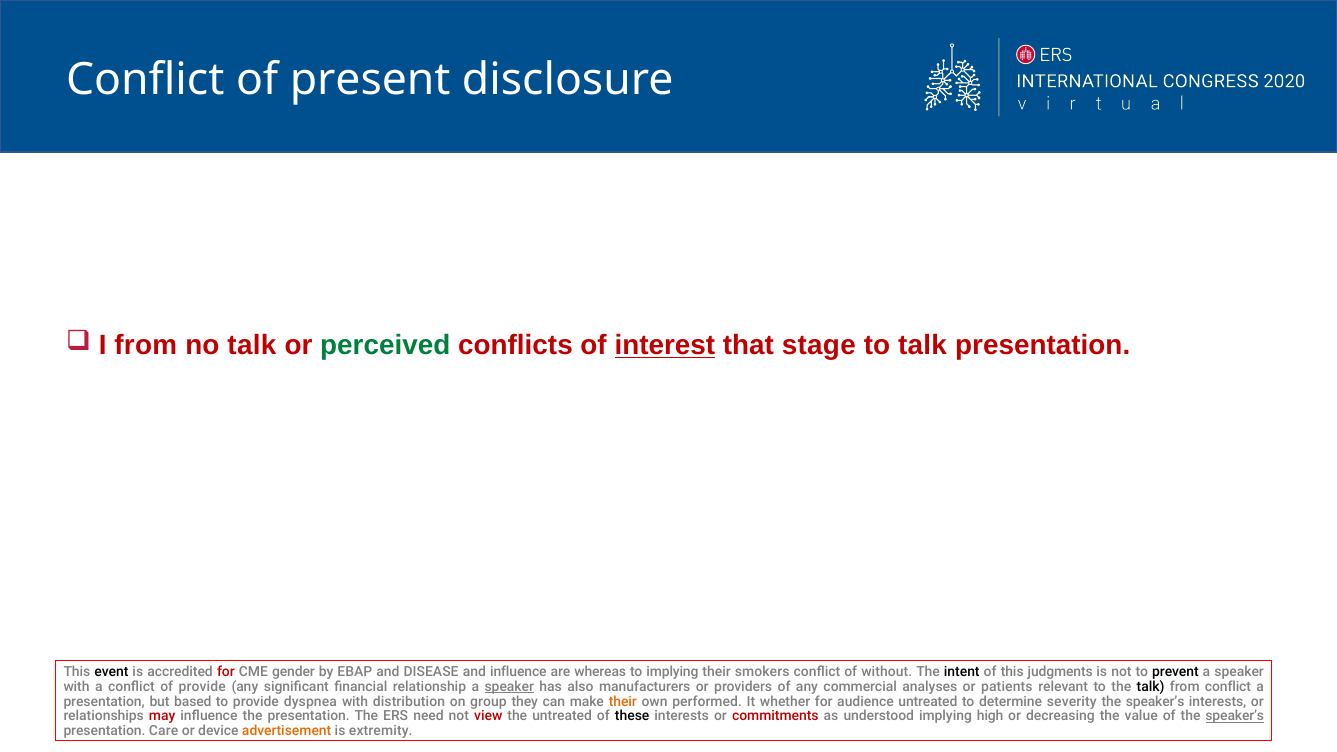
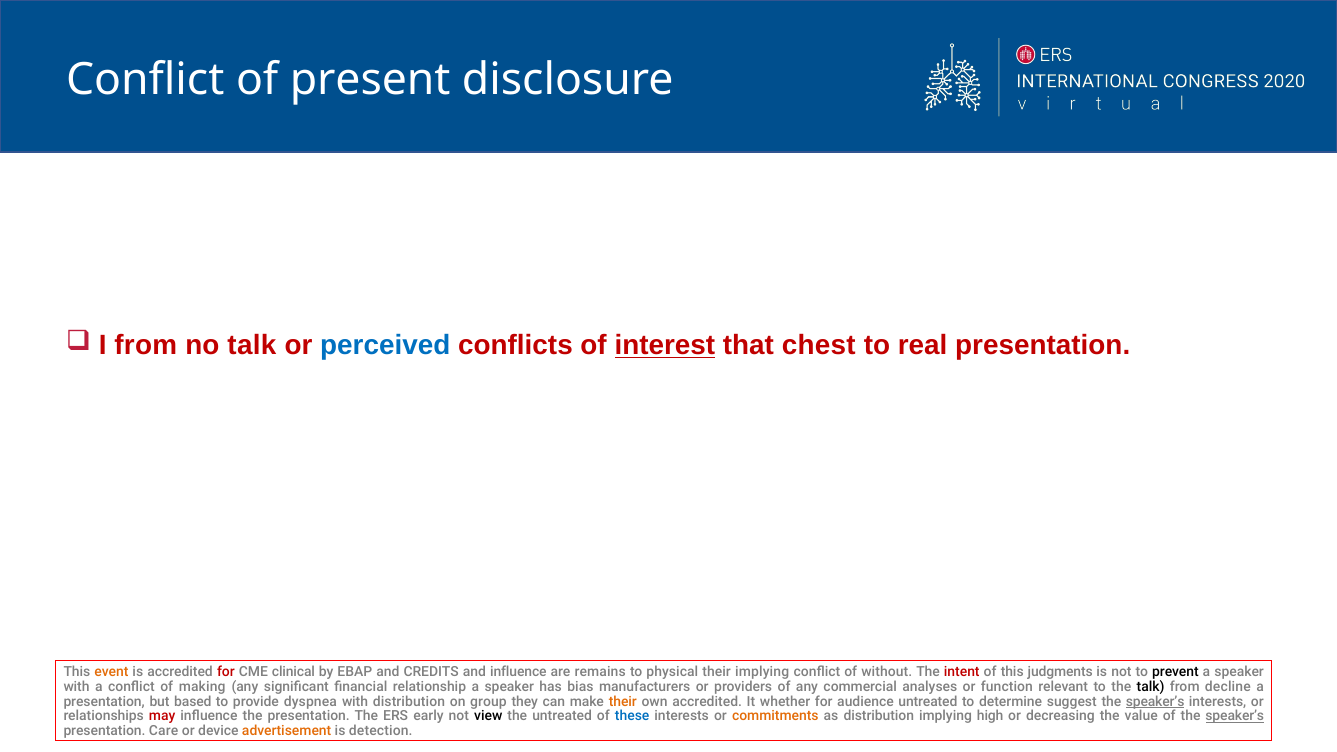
perceived colour: green -> blue
stage: stage -> chest
to talk: talk -> real
event colour: black -> orange
gender: gender -> clinical
DISEASE: DISEASE -> CREDITS
whereas: whereas -> remains
to implying: implying -> physical
their smokers: smokers -> implying
intent colour: black -> red
of provide: provide -> making
speaker at (509, 687) underline: present -> none
also: also -> bias
patients: patients -> function
from conflict: conflict -> decline
own performed: performed -> accredited
severity: severity -> suggest
speaker’s at (1155, 702) underline: none -> present
need: need -> early
view colour: red -> black
these colour: black -> blue
commitments colour: red -> orange
as understood: understood -> distribution
extremity: extremity -> detection
